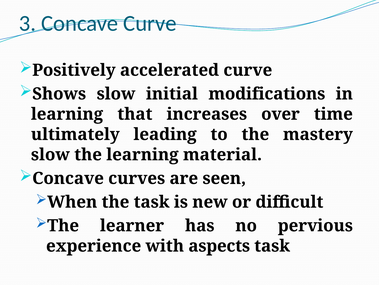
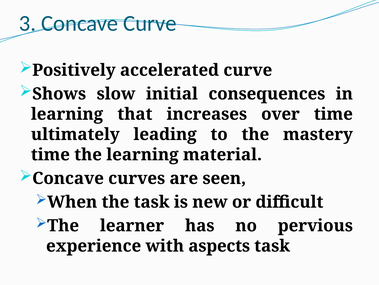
modifications: modifications -> consequences
slow at (50, 154): slow -> time
